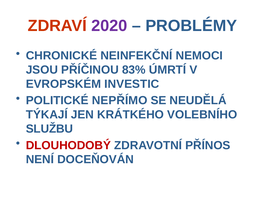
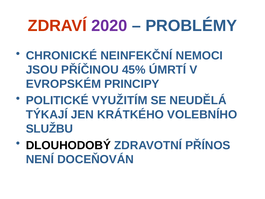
83%: 83% -> 45%
INVESTIC: INVESTIC -> PRINCIPY
NEPŘÍMO: NEPŘÍMO -> VYUŽITÍM
DLOUHODOBÝ colour: red -> black
